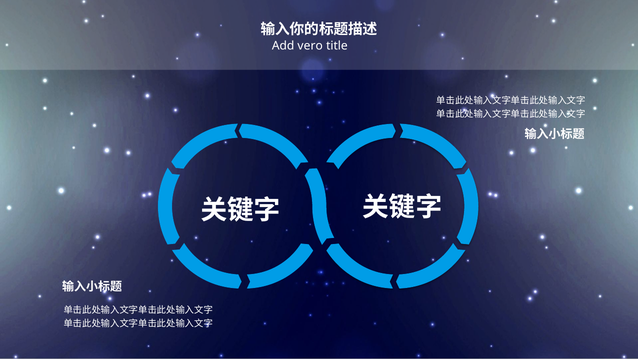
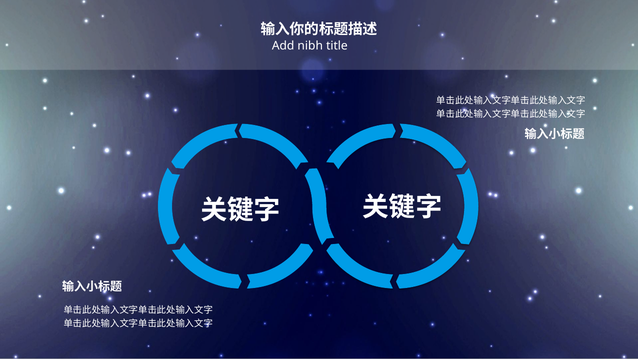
vero: vero -> nibh
